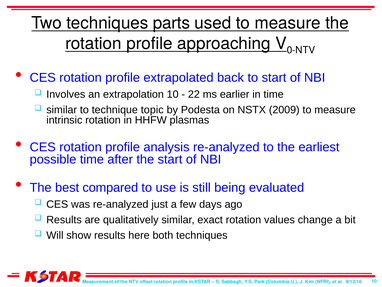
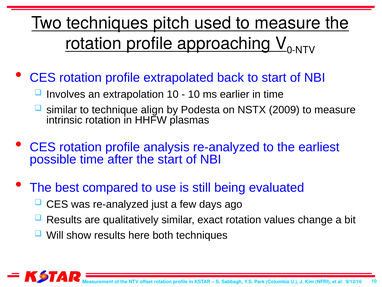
parts: parts -> pitch
22 at (194, 94): 22 -> 10
topic: topic -> align
